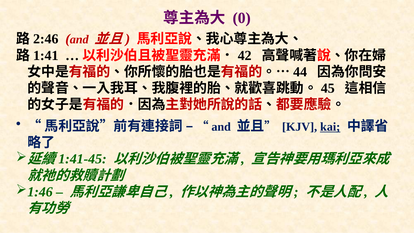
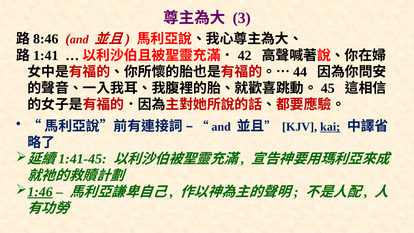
0: 0 -> 3
2:46: 2:46 -> 8:46
1:46 underline: none -> present
